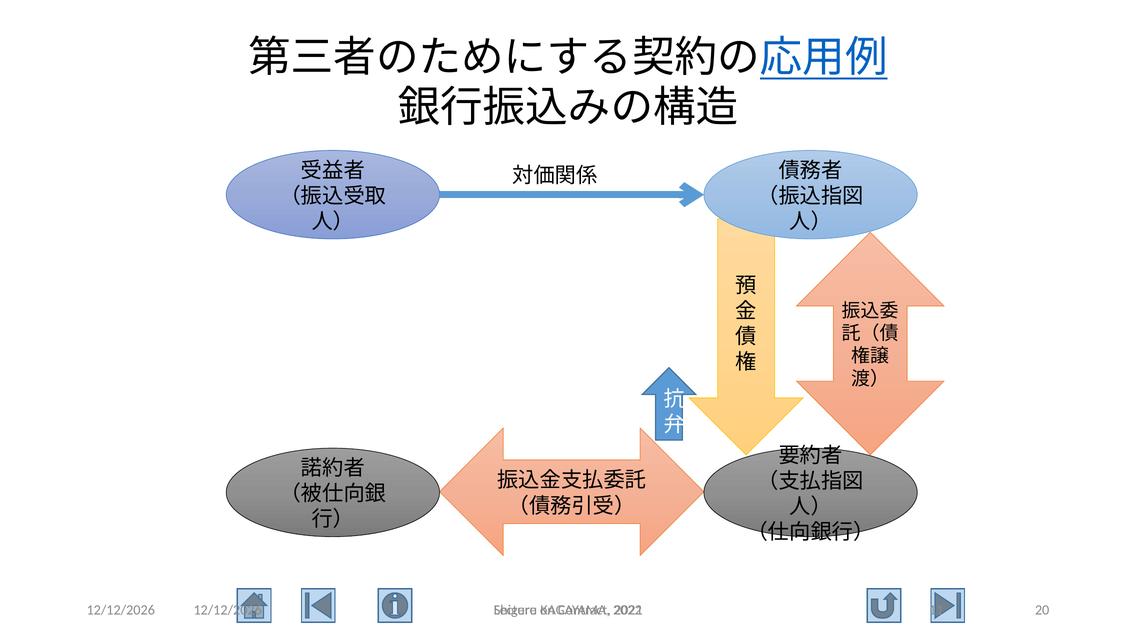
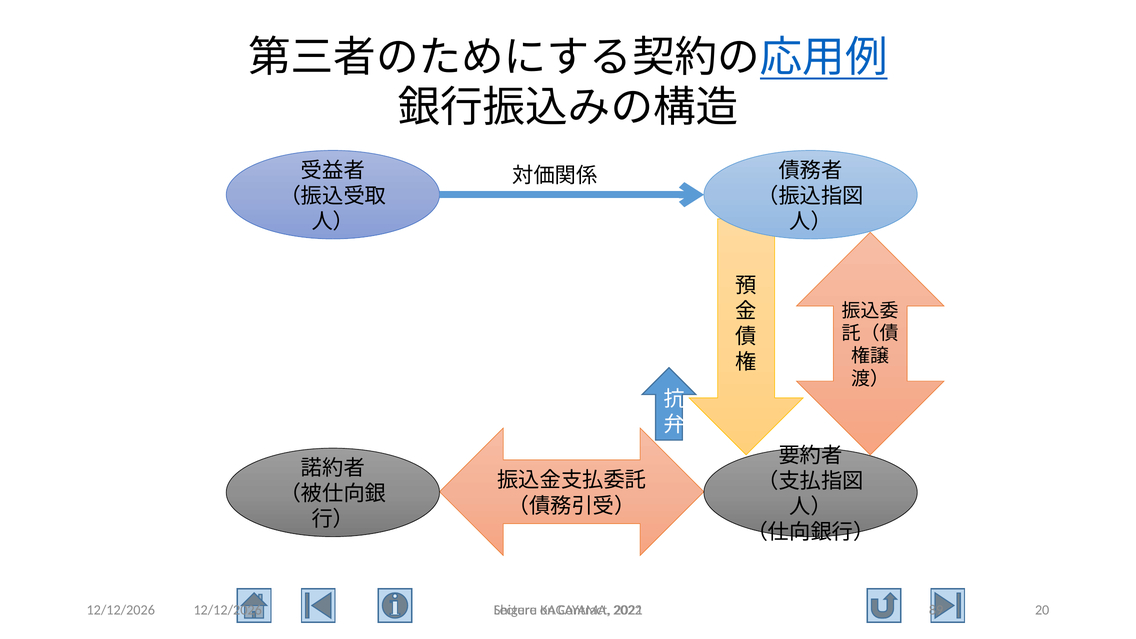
11: 11 -> 89
